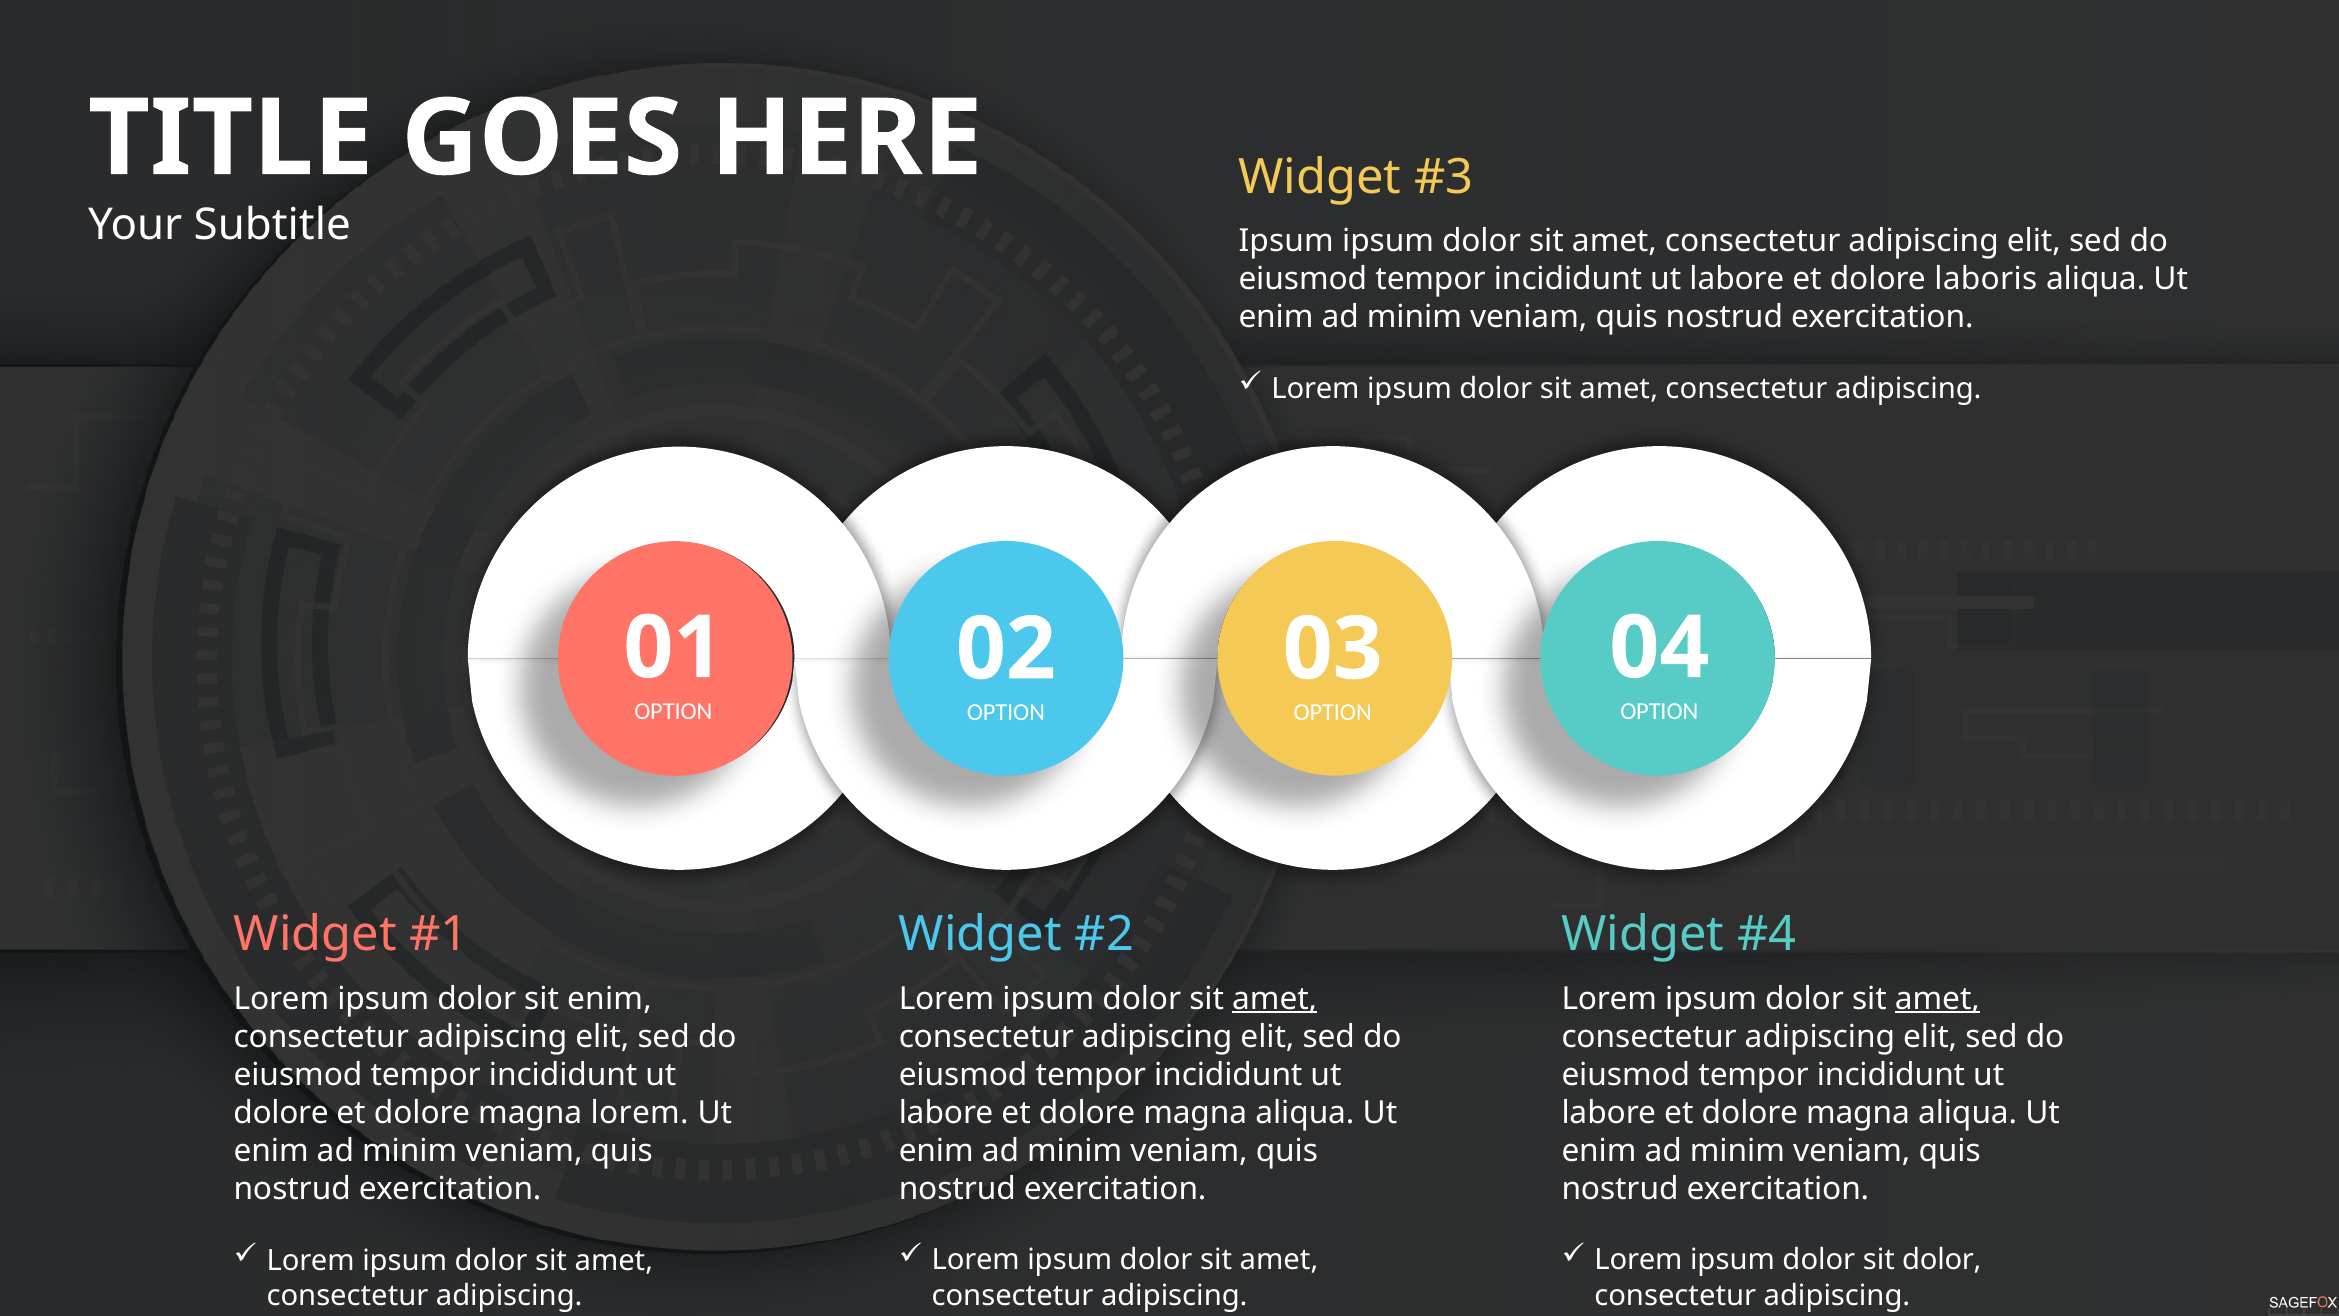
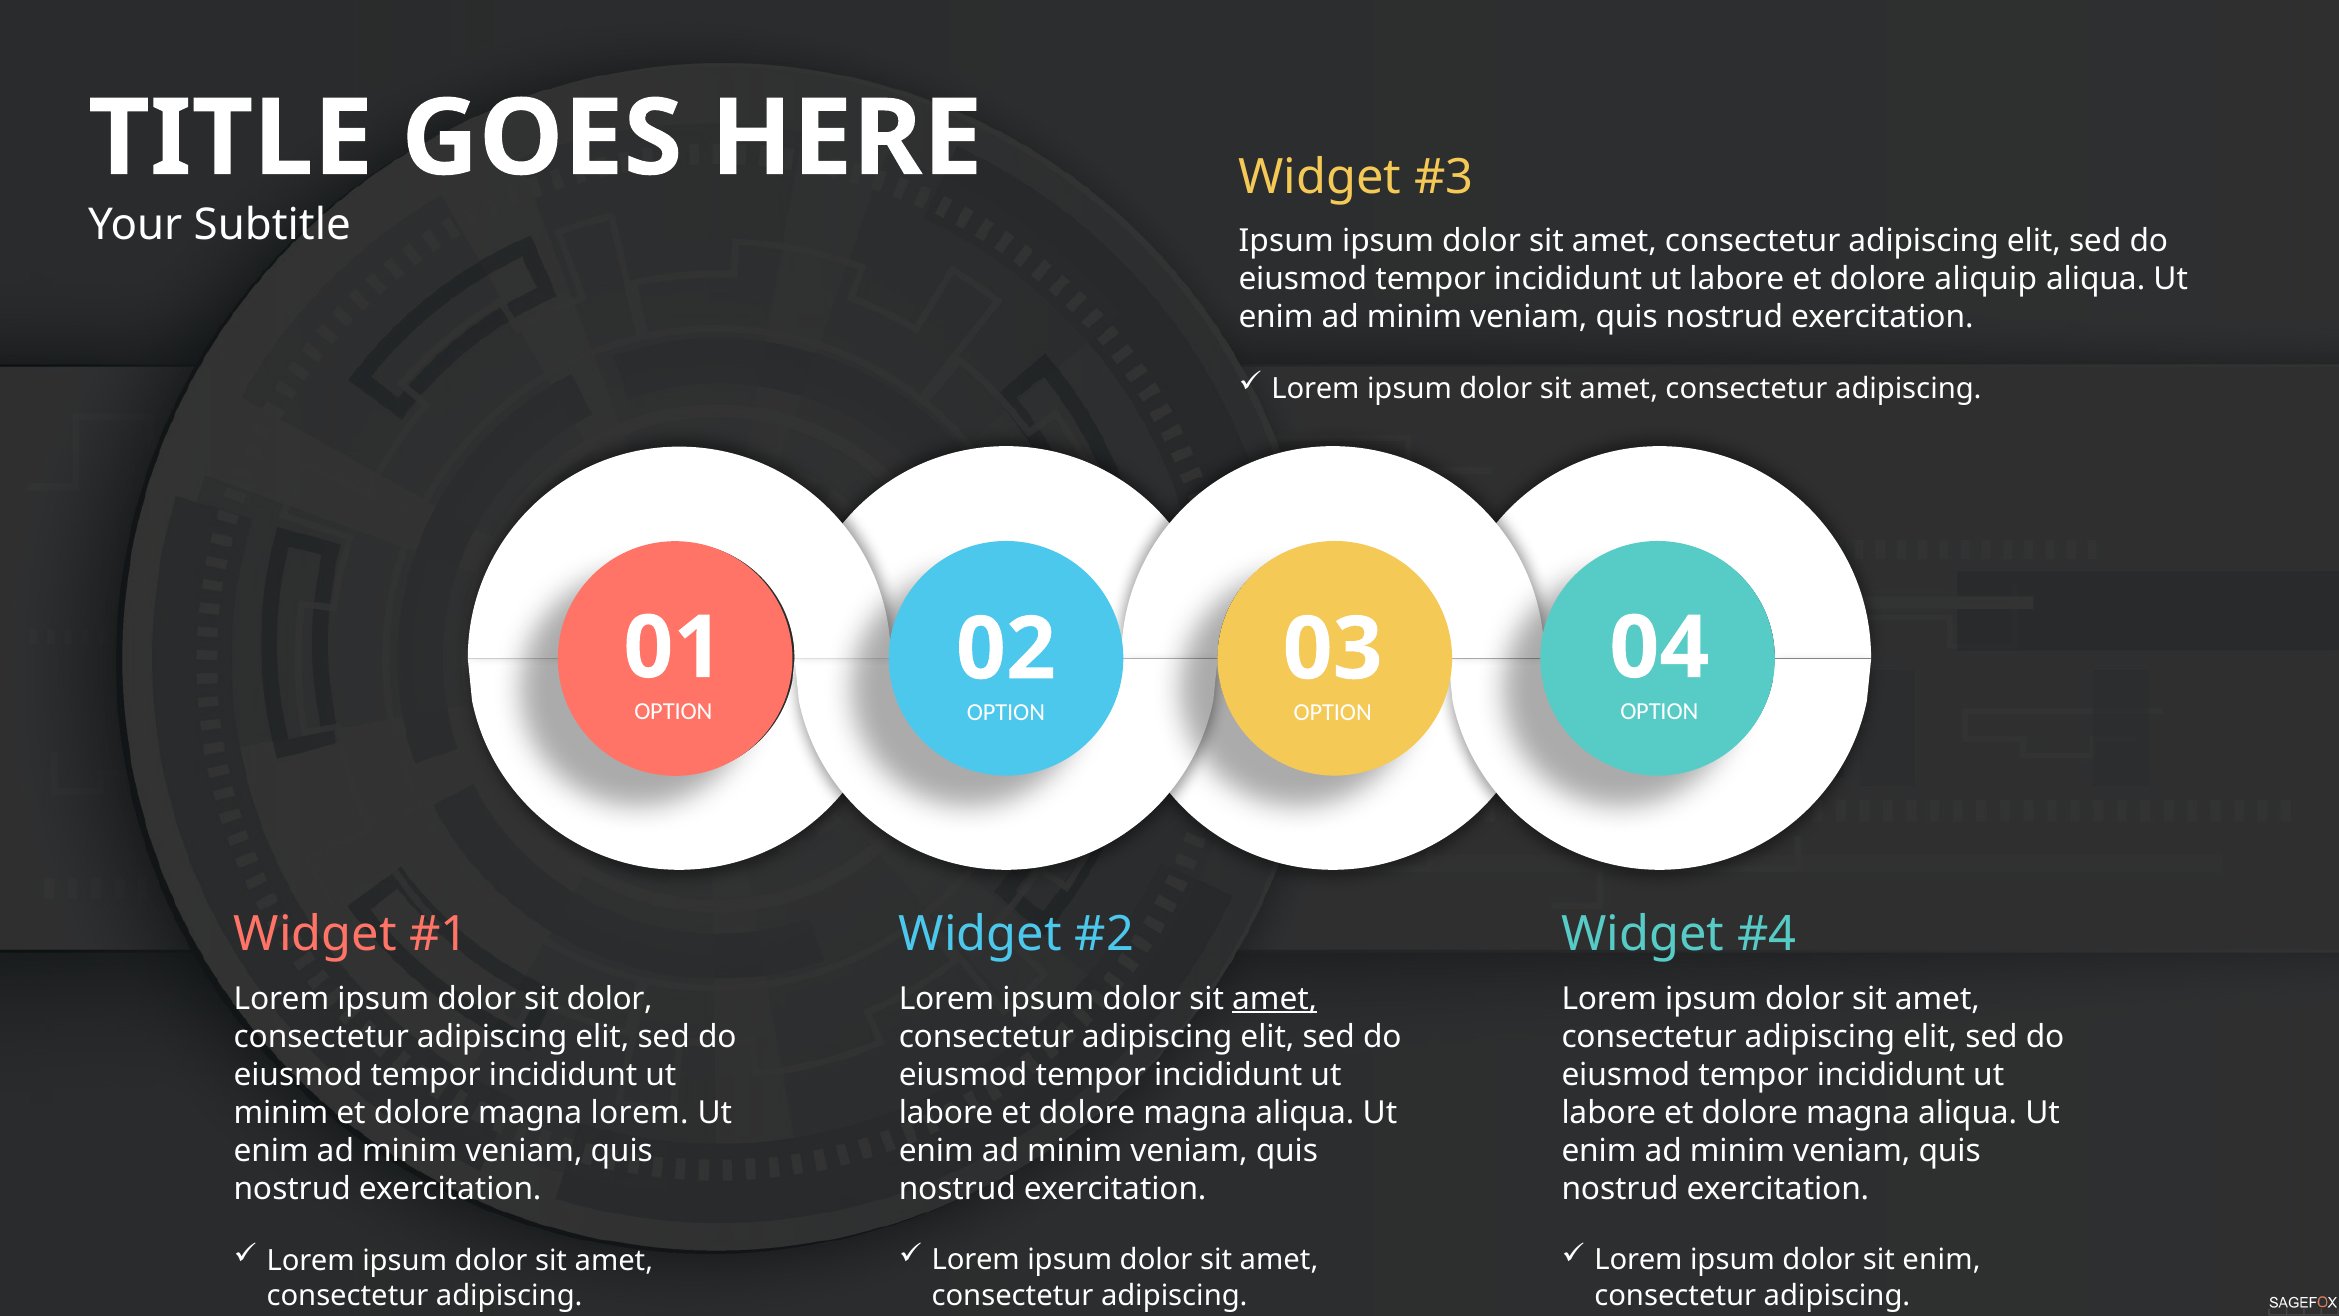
laboris: laboris -> aliquip
sit enim: enim -> dolor
amet at (1937, 998) underline: present -> none
dolore at (281, 1113): dolore -> minim
sit dolor: dolor -> enim
